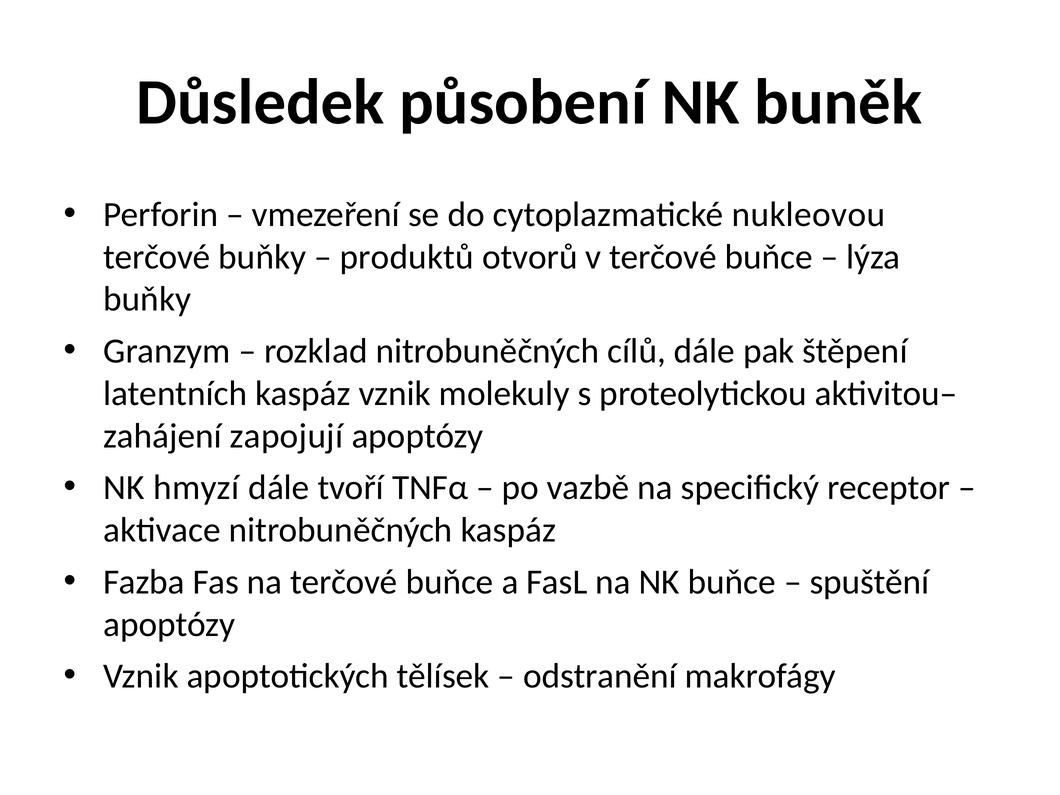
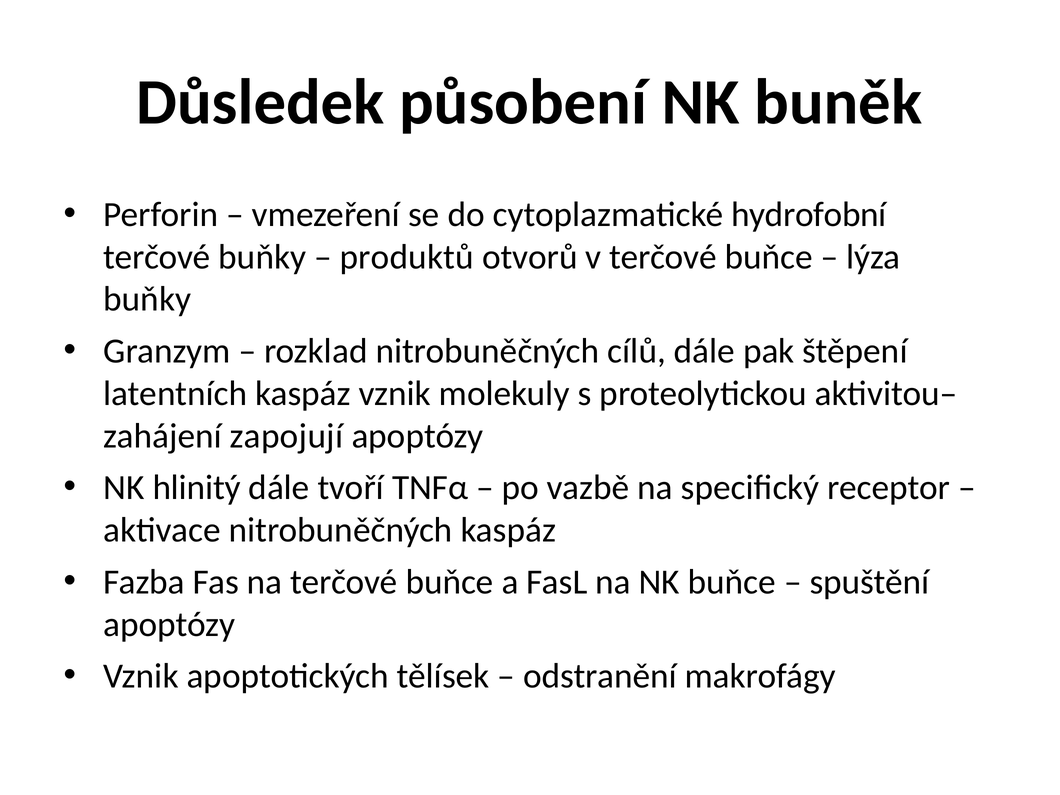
nukleovou: nukleovou -> hydrofobní
hmyzí: hmyzí -> hlinitý
